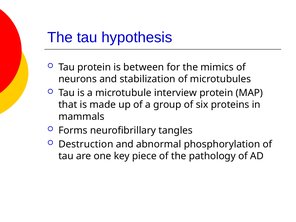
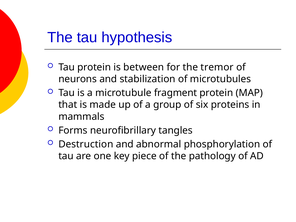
mimics: mimics -> tremor
interview: interview -> fragment
